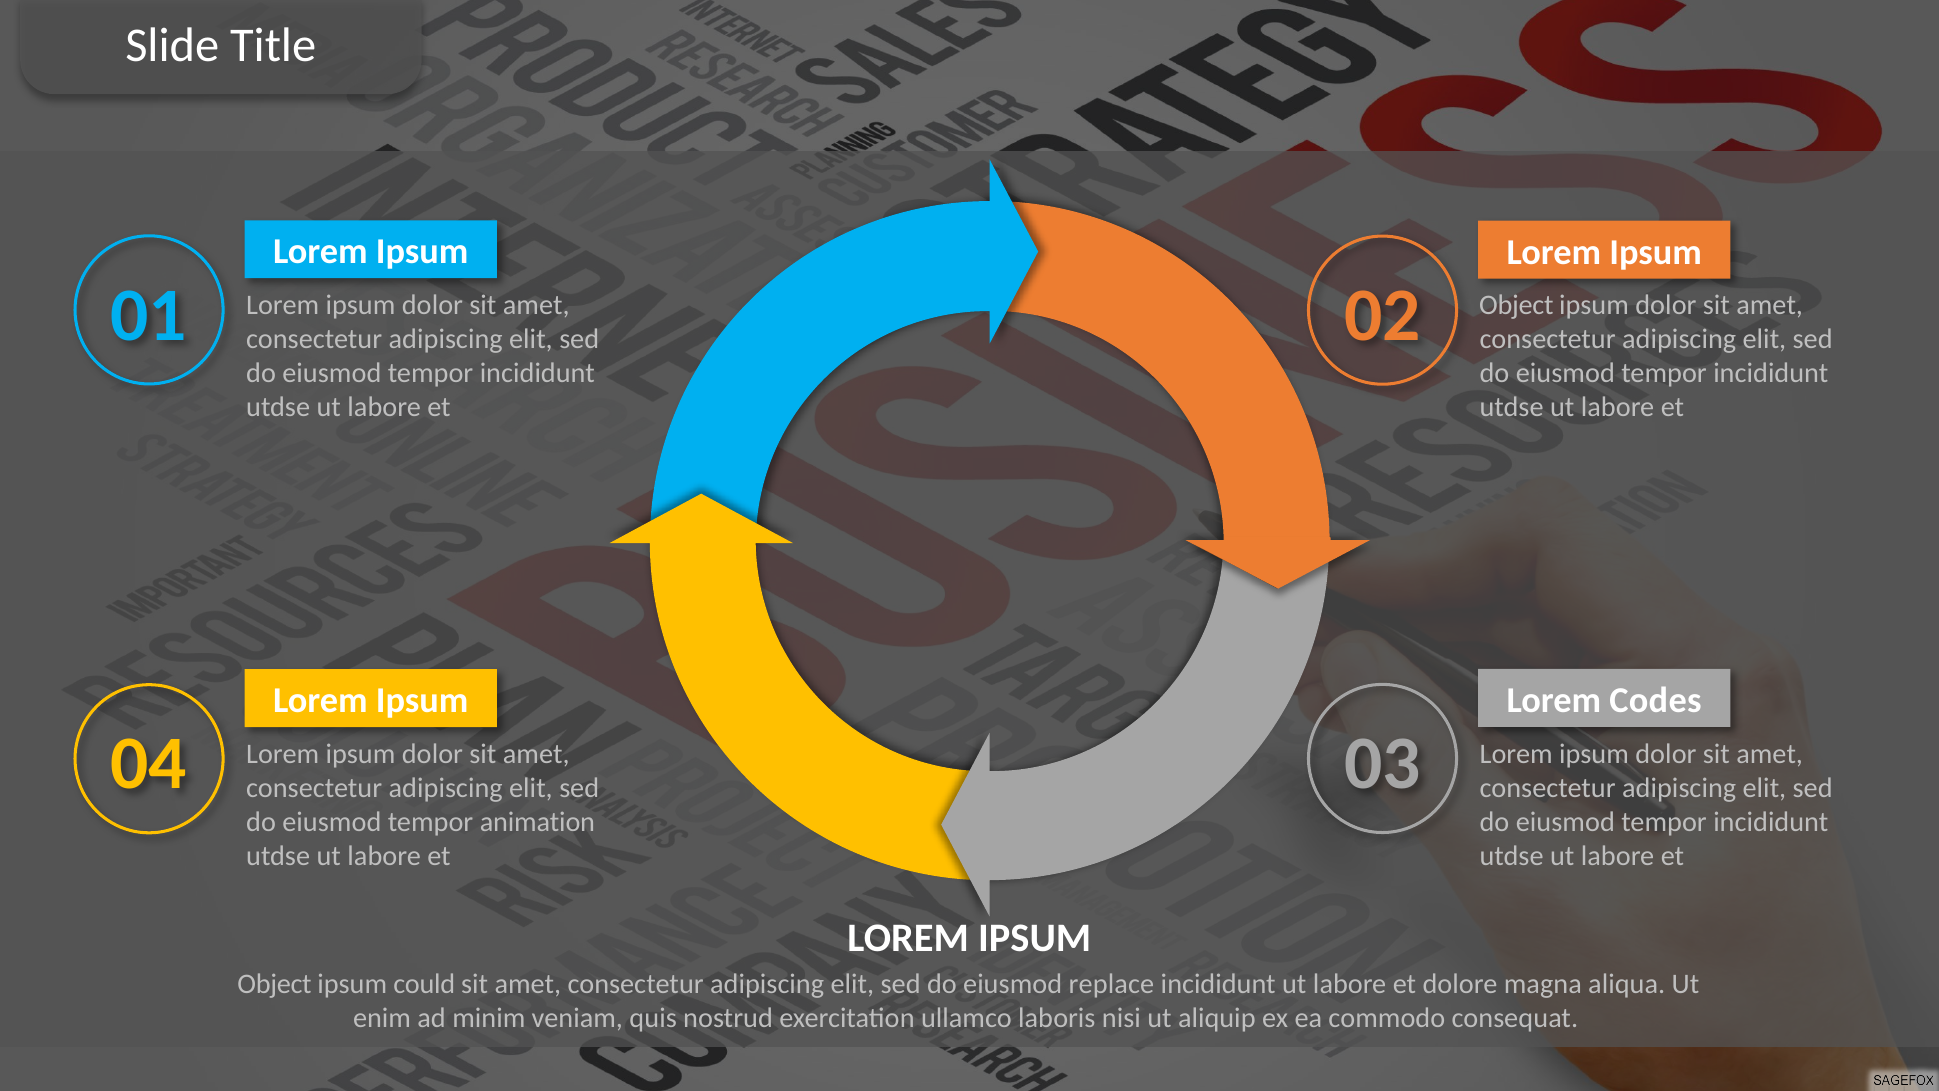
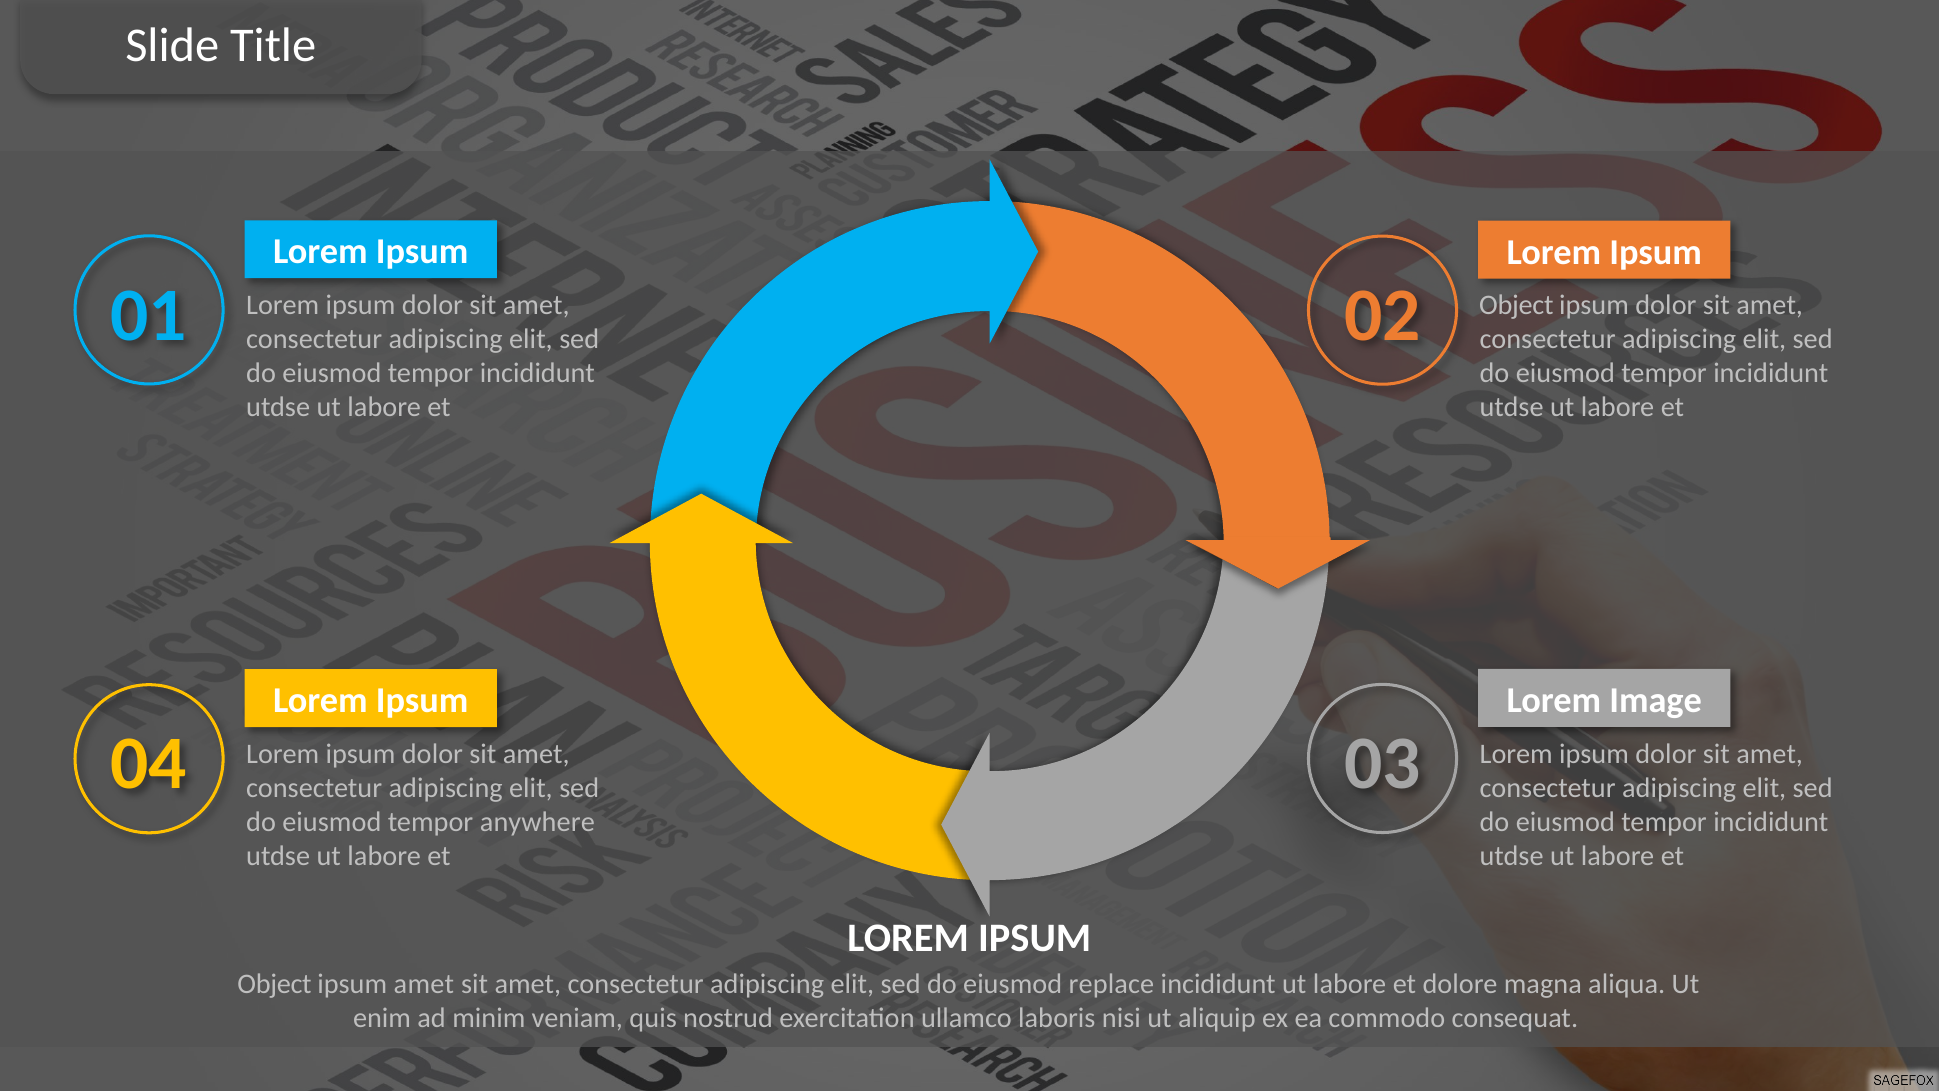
Codes: Codes -> Image
animation: animation -> anywhere
ipsum could: could -> amet
